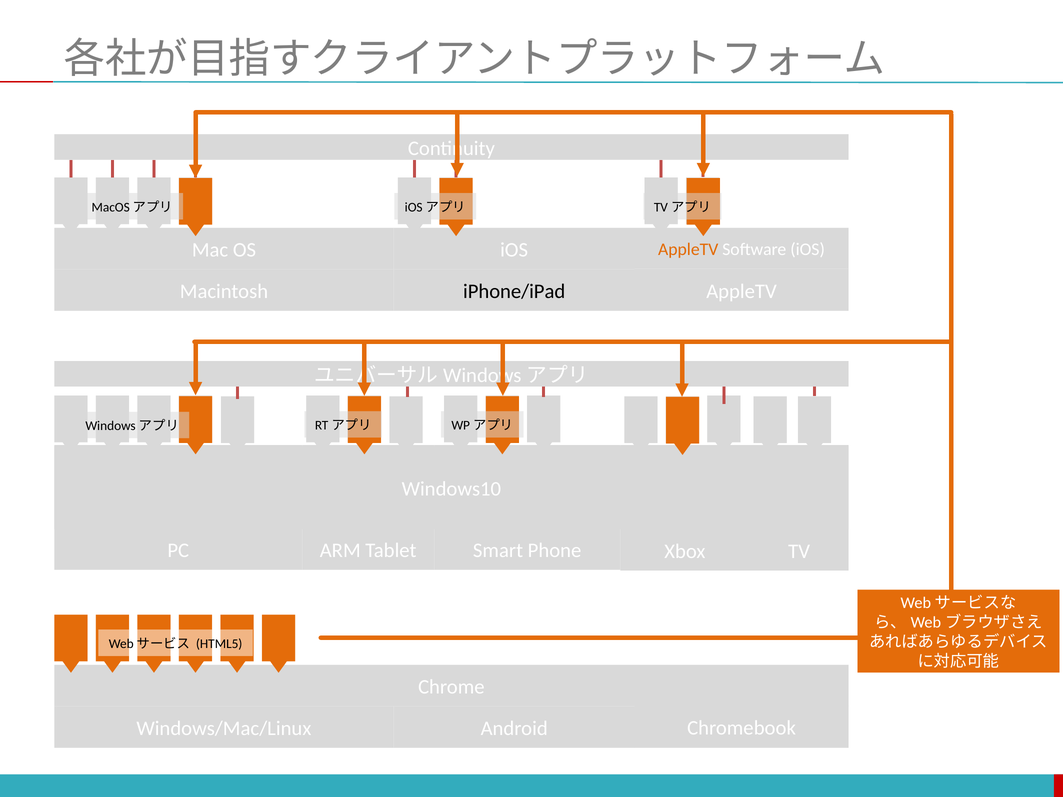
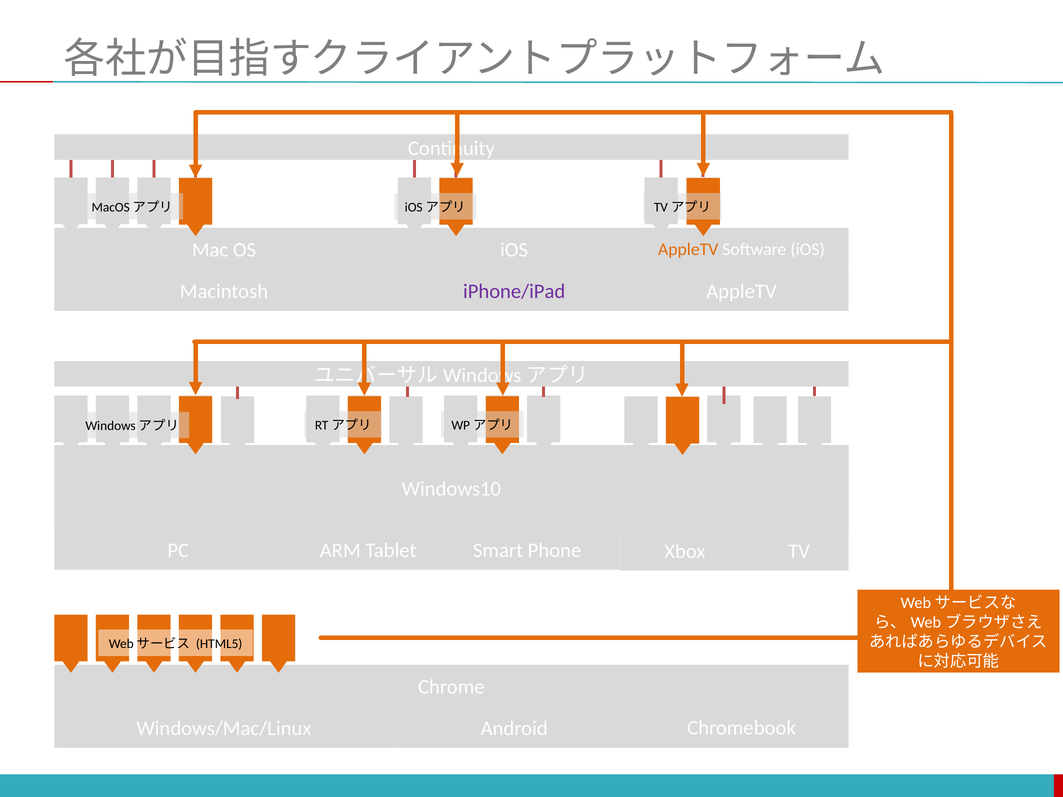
iPhone/iPad colour: black -> purple
